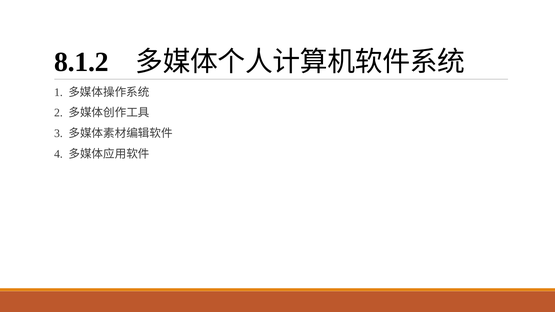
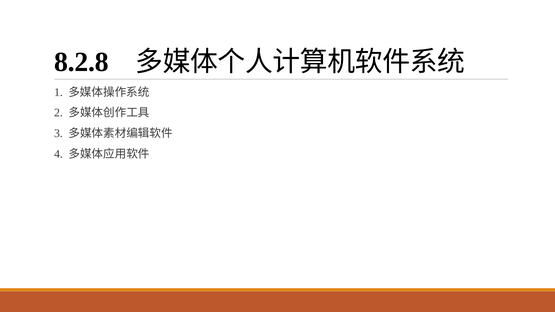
8.1.2: 8.1.2 -> 8.2.8
